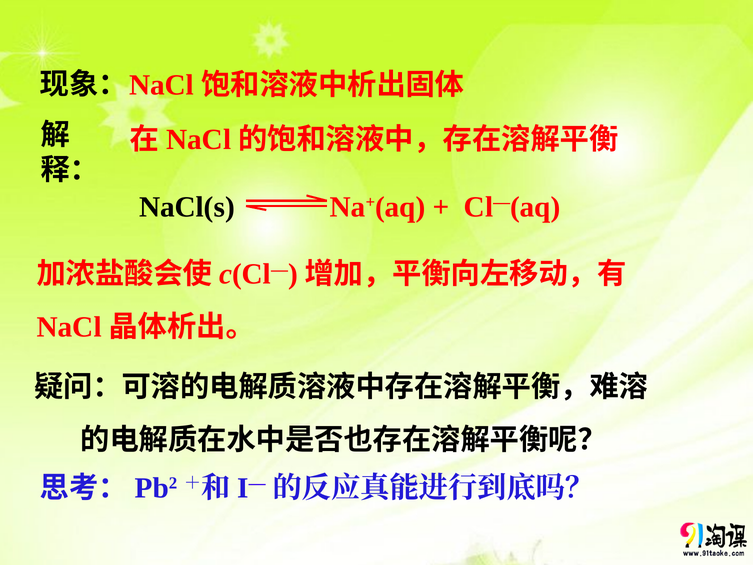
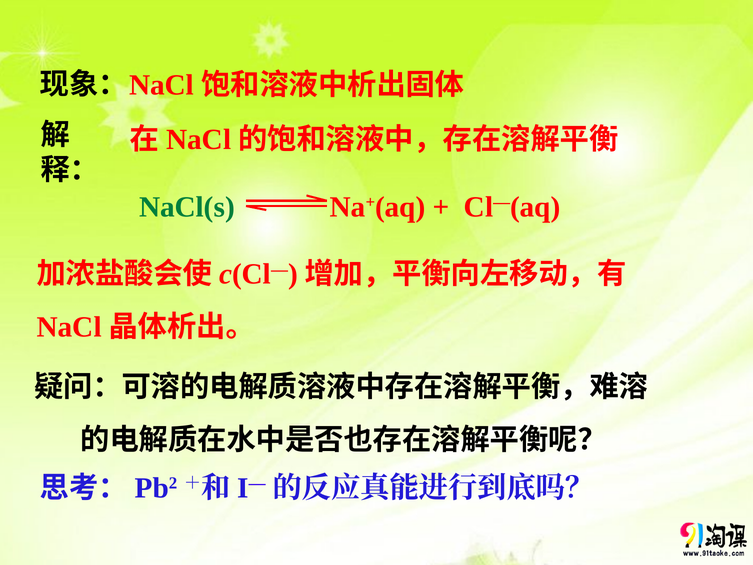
NaCl(s colour: black -> green
